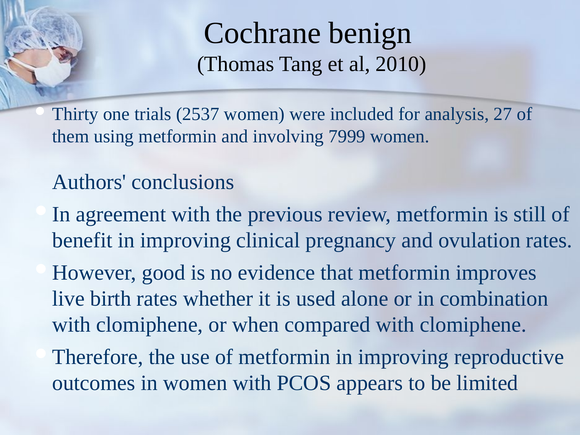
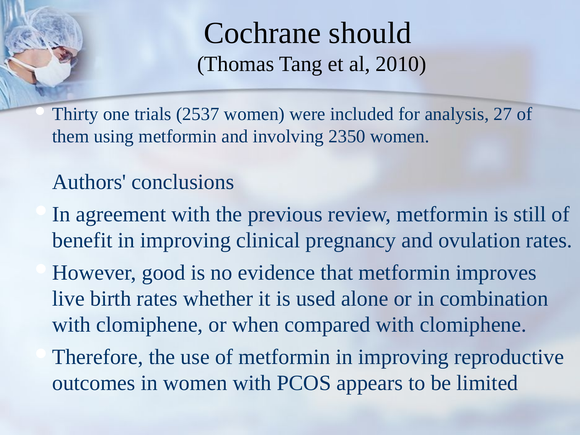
benign: benign -> should
7999: 7999 -> 2350
